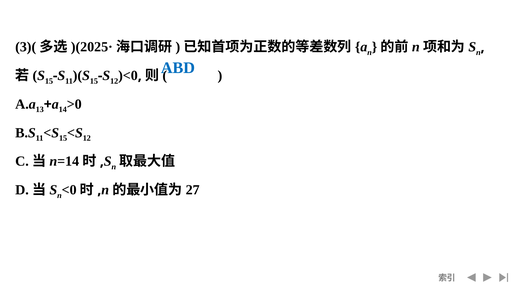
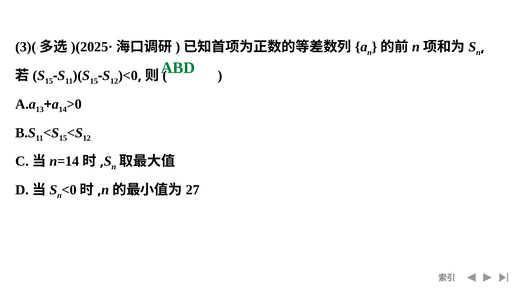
ABD colour: blue -> green
